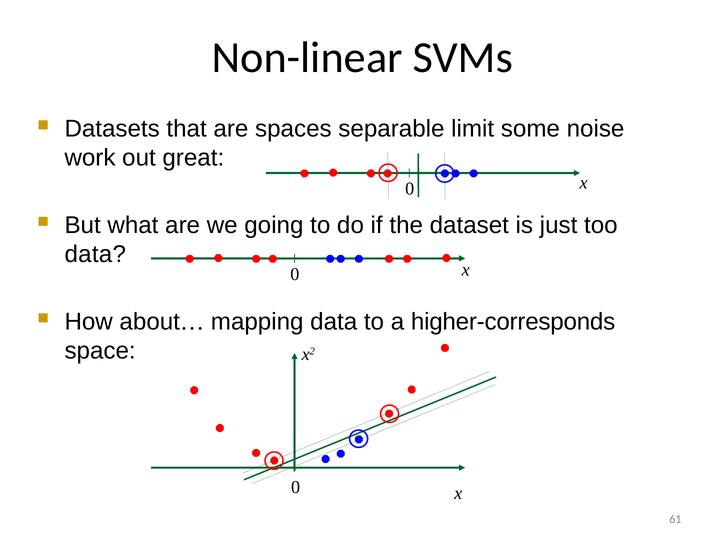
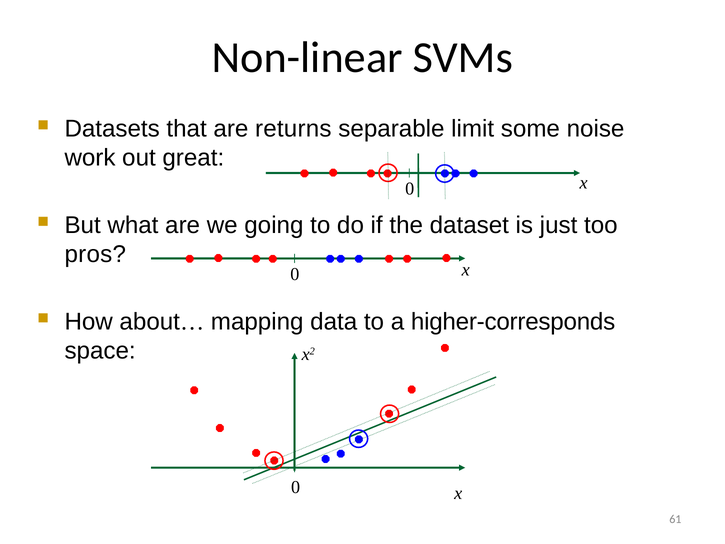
spaces: spaces -> returns
data at (95, 254): data -> pros
